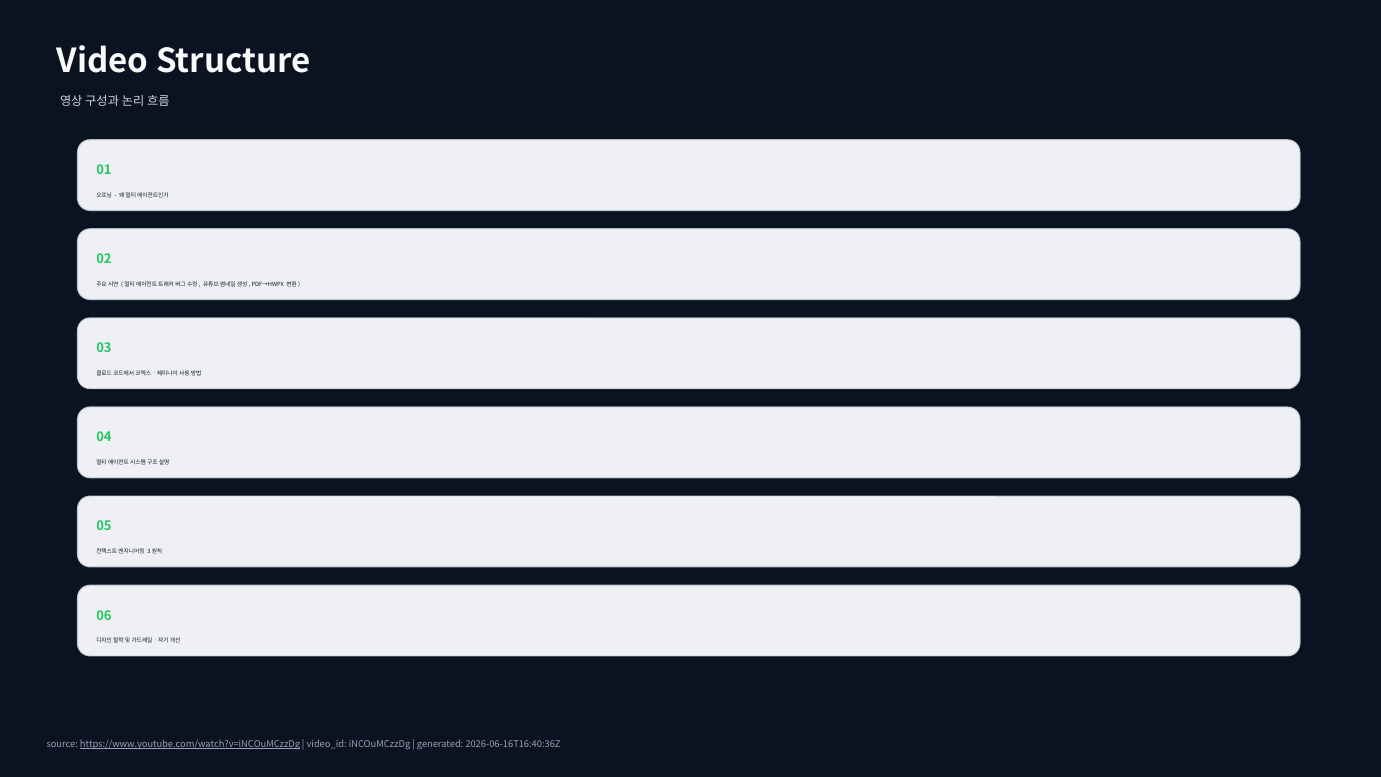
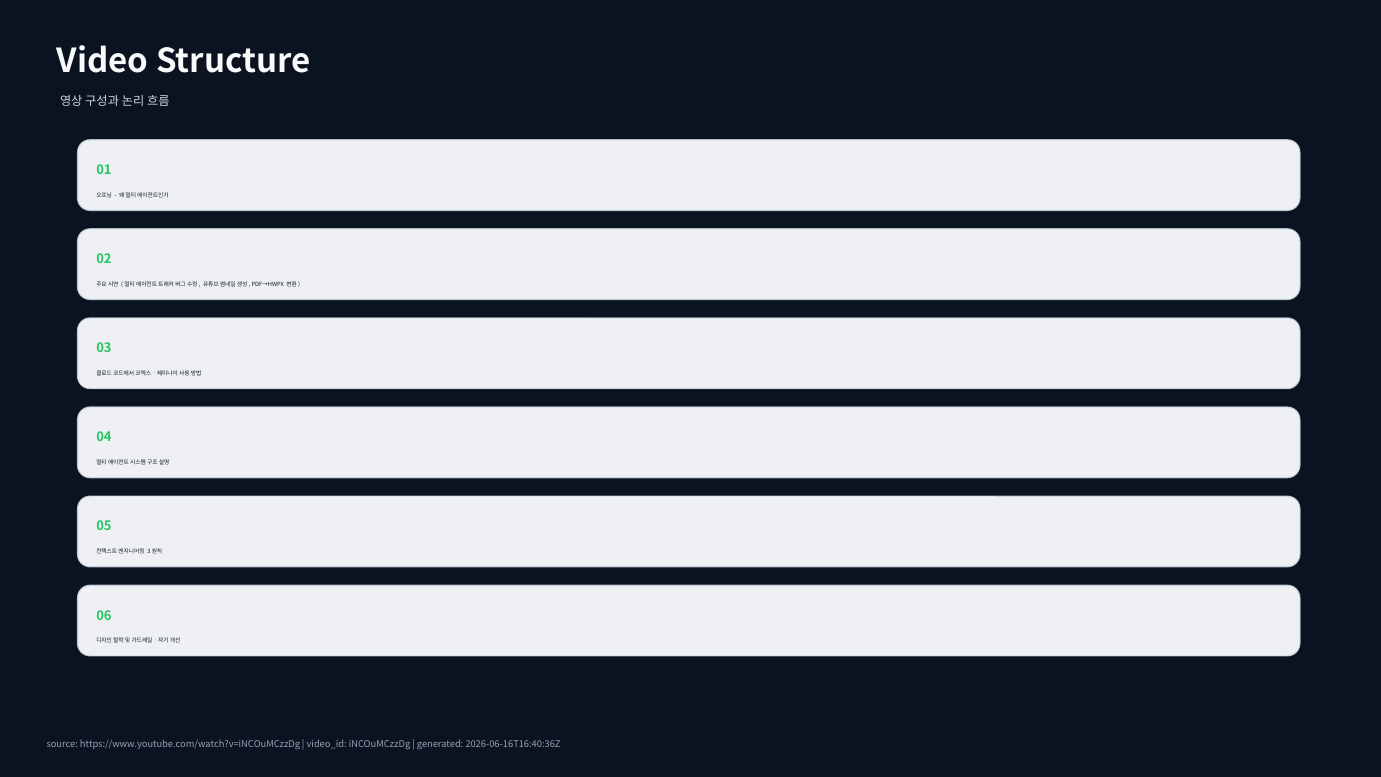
https://www.youtube.com/watch?v=iNCOuMCzzDg underline: present -> none
